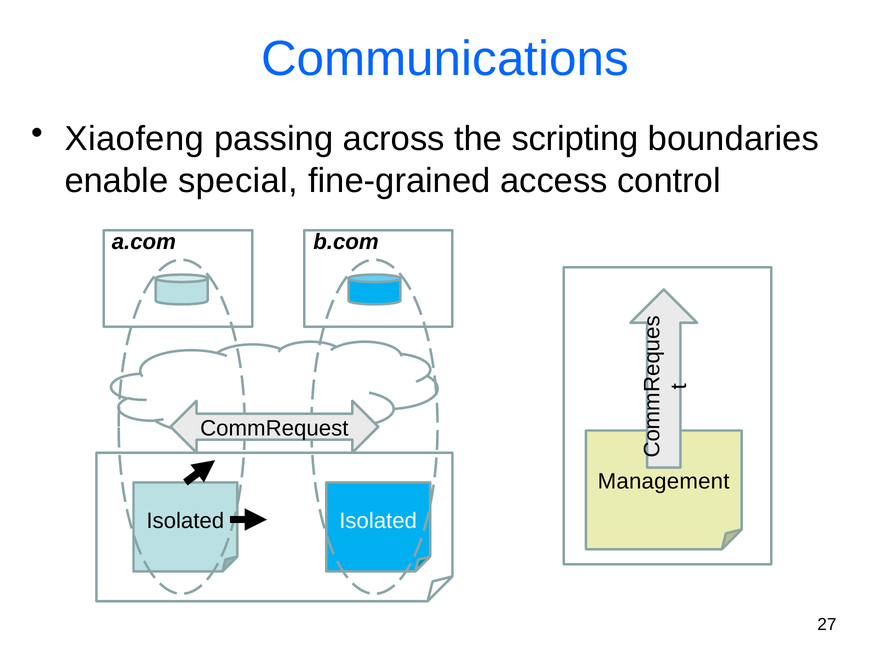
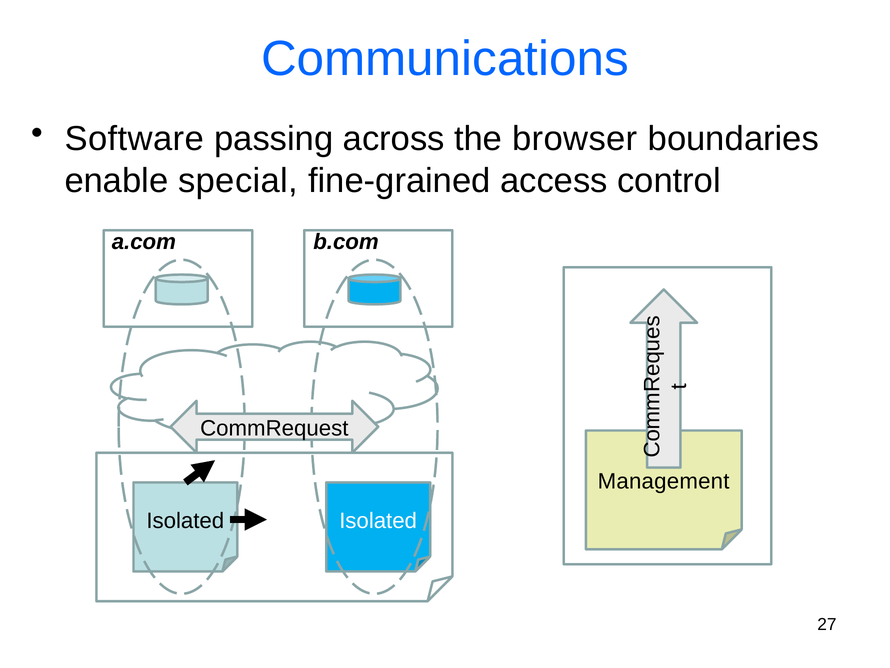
Xiaofeng: Xiaofeng -> Software
scripting: scripting -> browser
